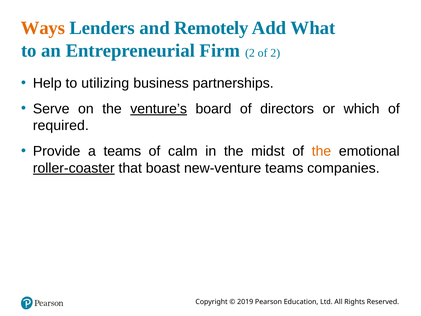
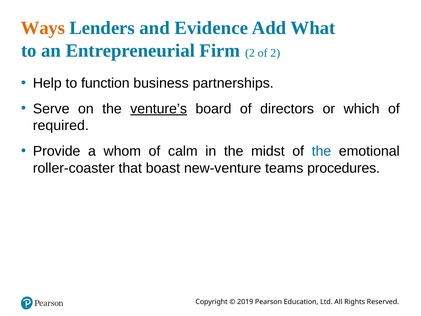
Remotely: Remotely -> Evidence
utilizing: utilizing -> function
a teams: teams -> whom
the at (321, 151) colour: orange -> blue
roller-coaster underline: present -> none
companies: companies -> procedures
